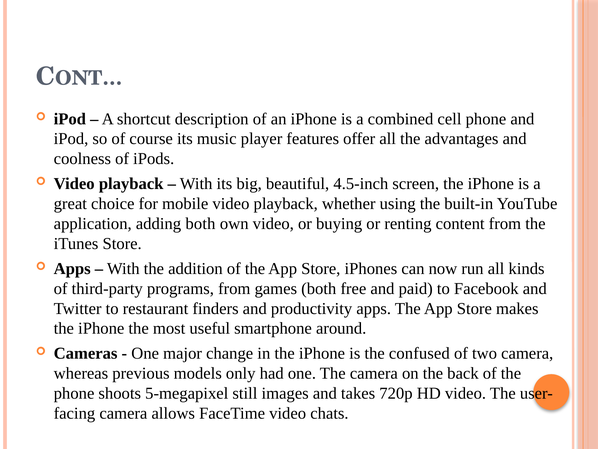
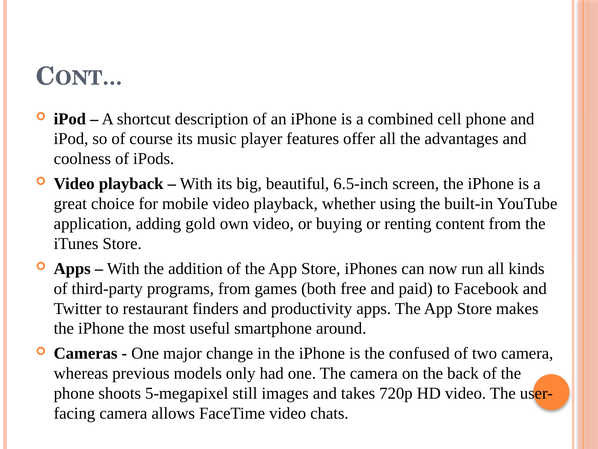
4.5-inch: 4.5-inch -> 6.5-inch
adding both: both -> gold
